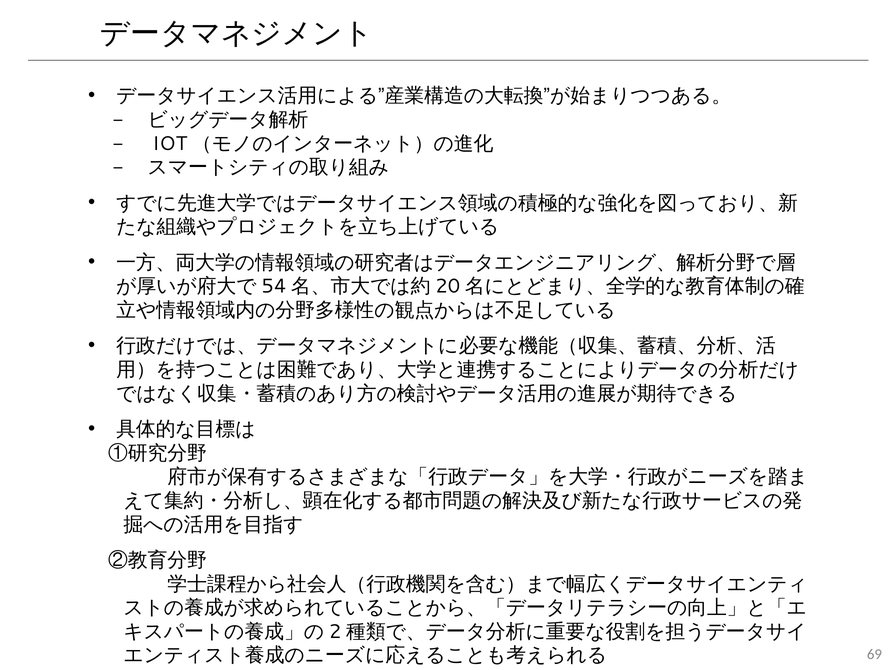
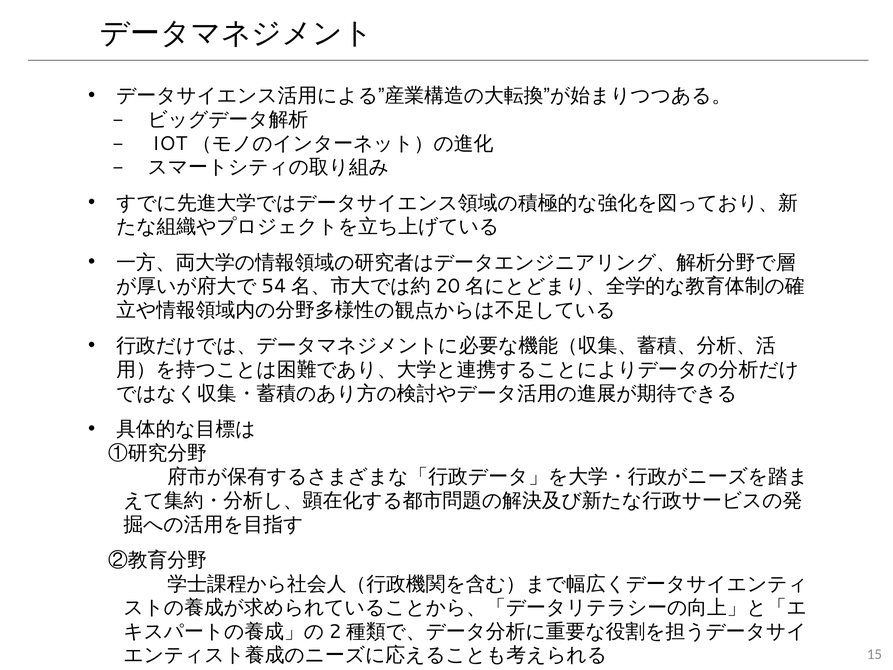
69: 69 -> 15
